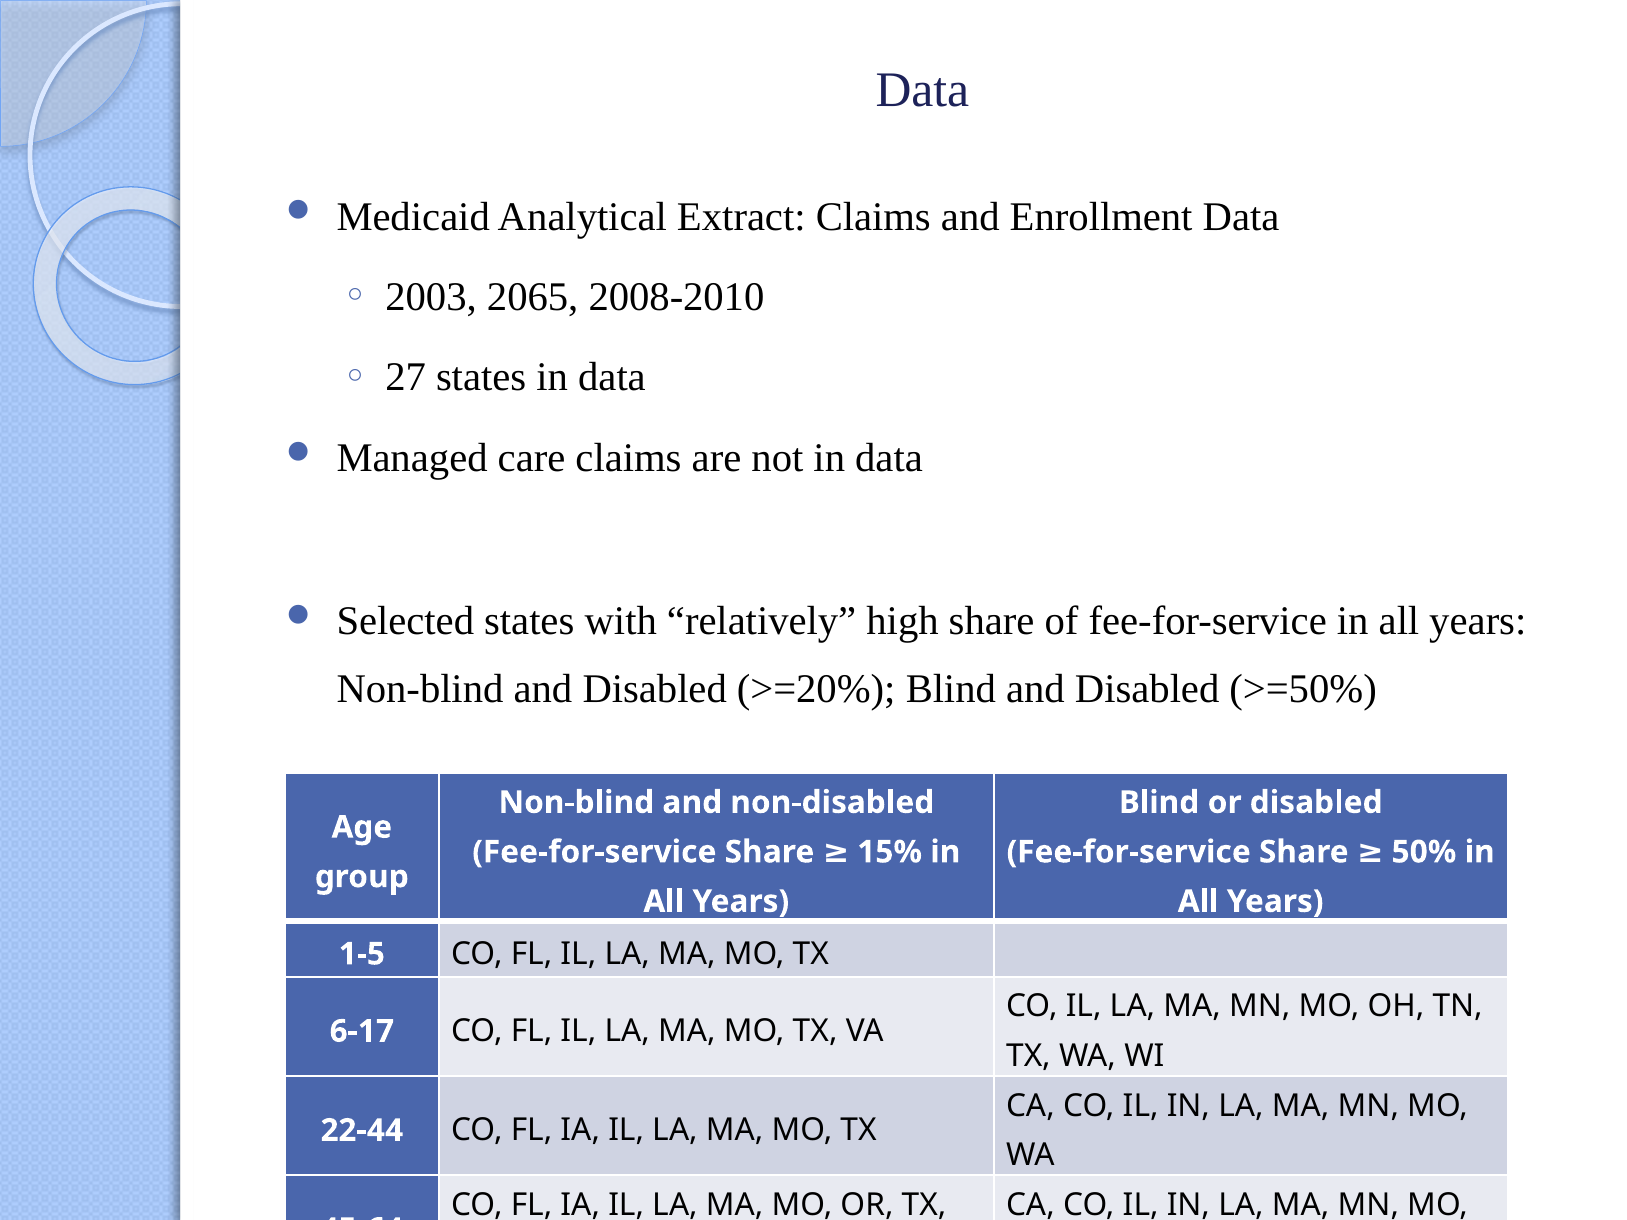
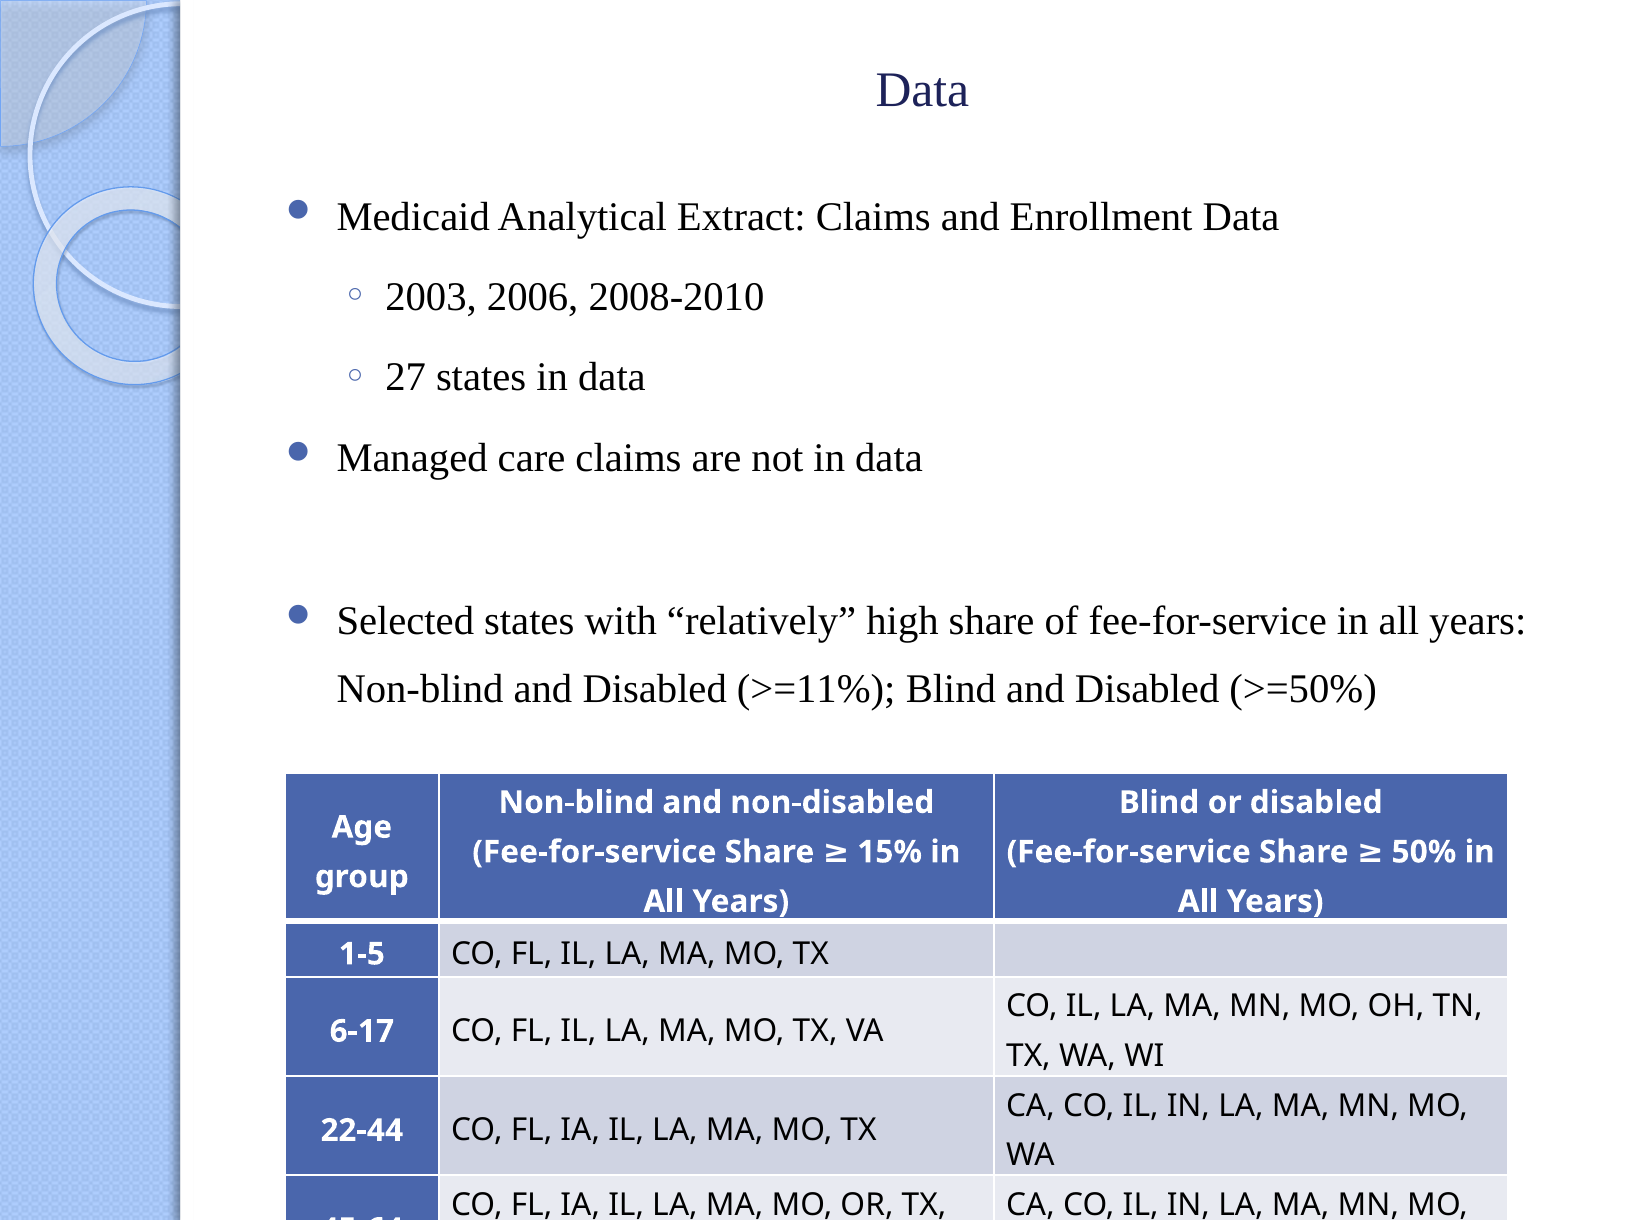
2065: 2065 -> 2006
>=20%: >=20% -> >=11%
